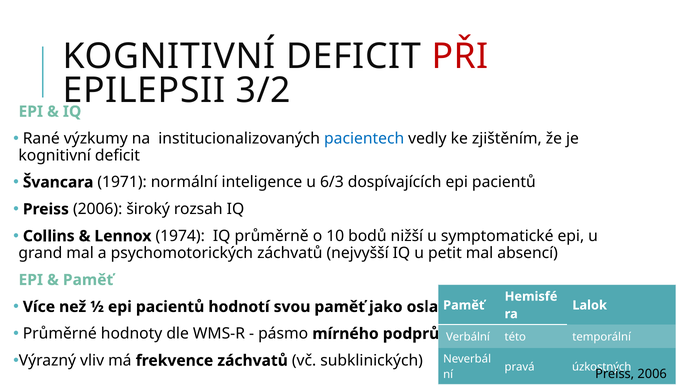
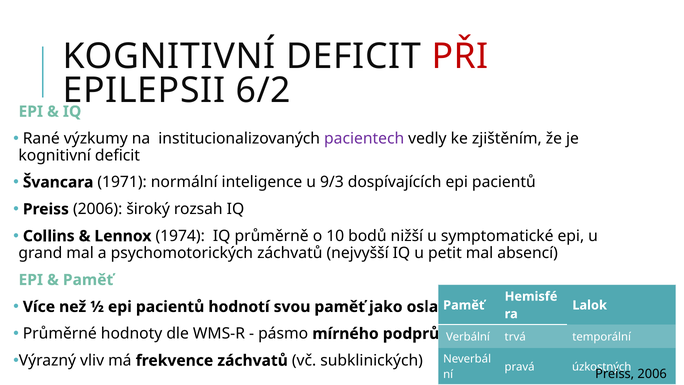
3/2: 3/2 -> 6/2
pacientech colour: blue -> purple
6/3: 6/3 -> 9/3
této: této -> trvá
